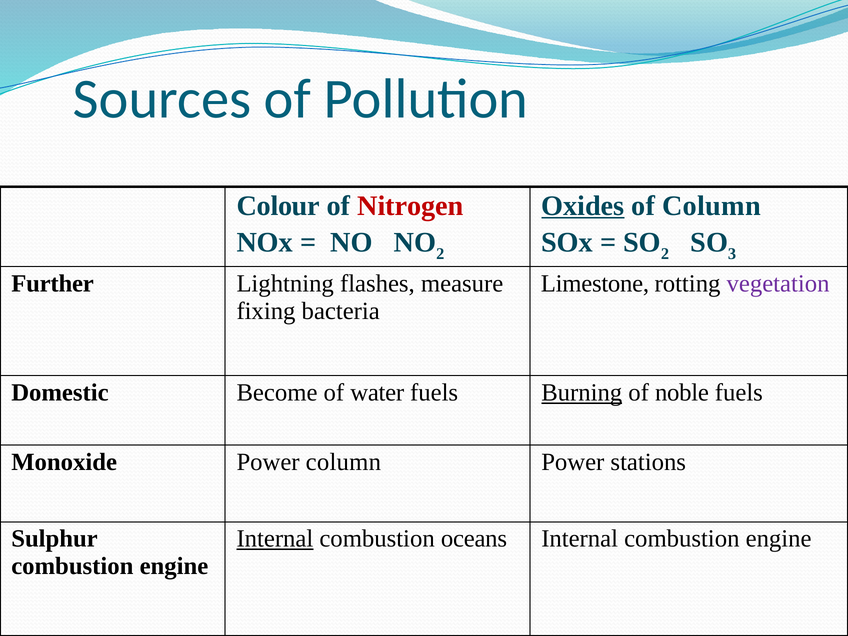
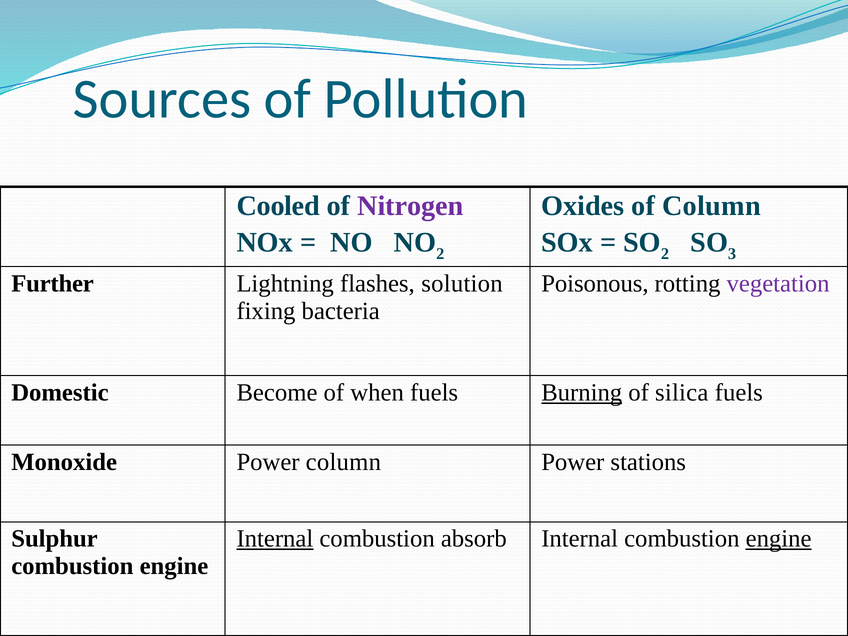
Colour: Colour -> Cooled
Nitrogen colour: red -> purple
Oxides underline: present -> none
measure: measure -> solution
Limestone: Limestone -> Poisonous
water: water -> when
noble: noble -> silica
oceans: oceans -> absorb
engine at (779, 539) underline: none -> present
